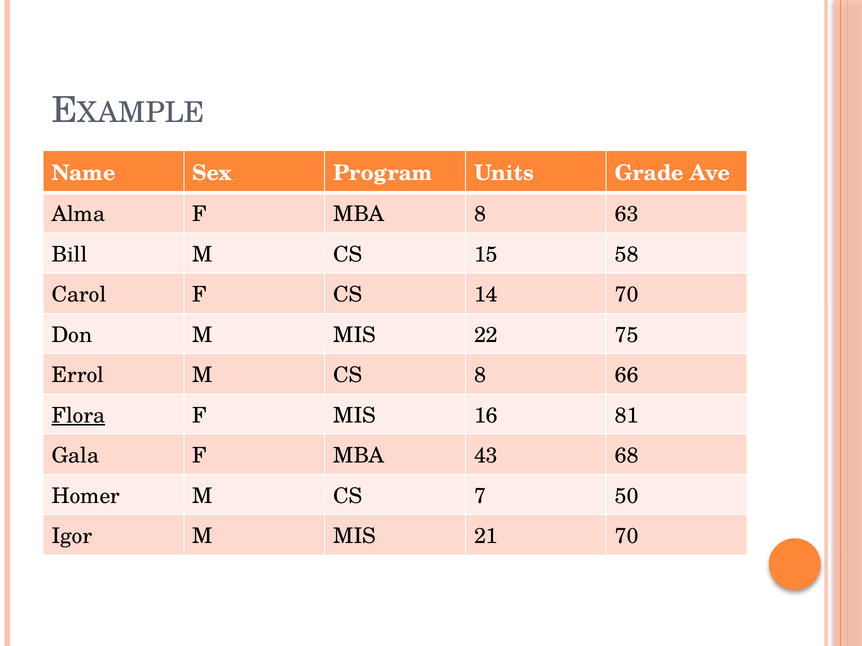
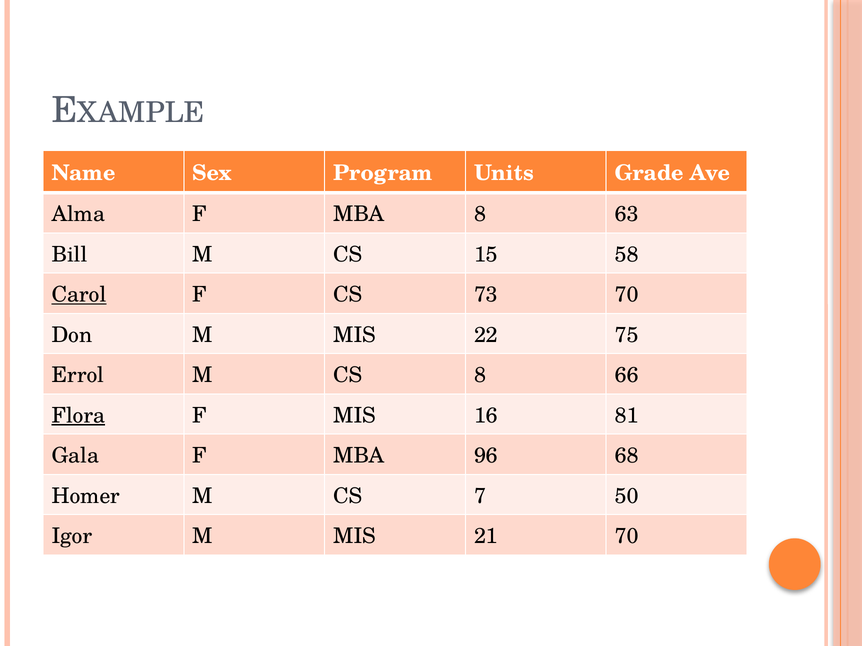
Carol underline: none -> present
14: 14 -> 73
43: 43 -> 96
